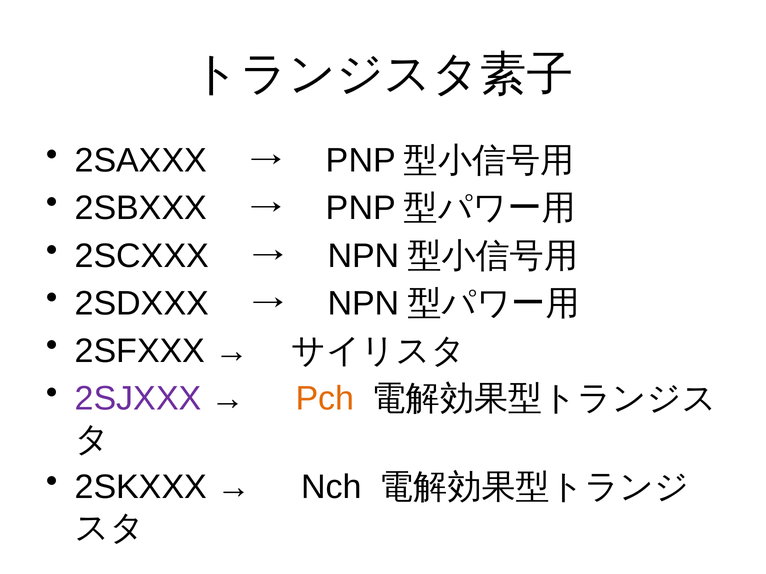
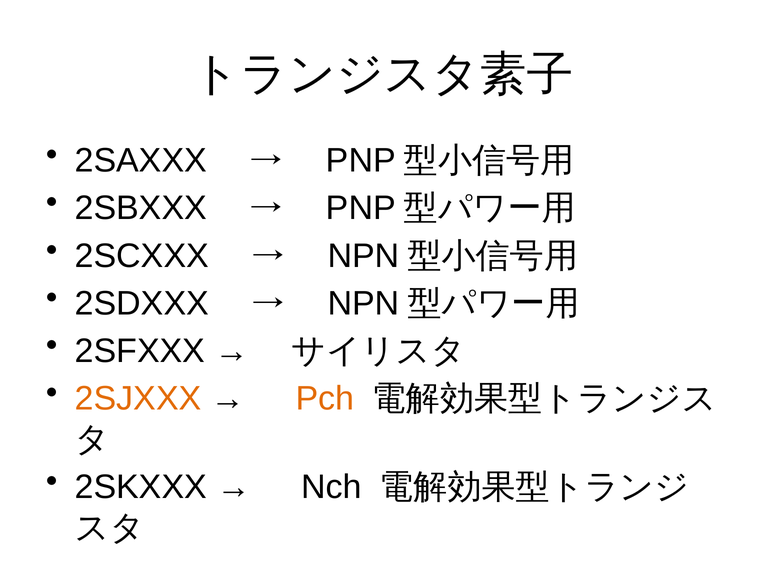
2SJXXX colour: purple -> orange
